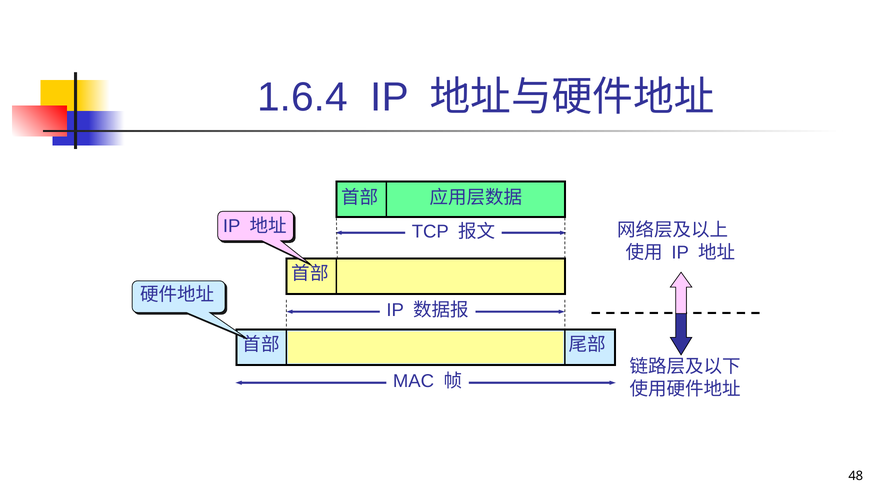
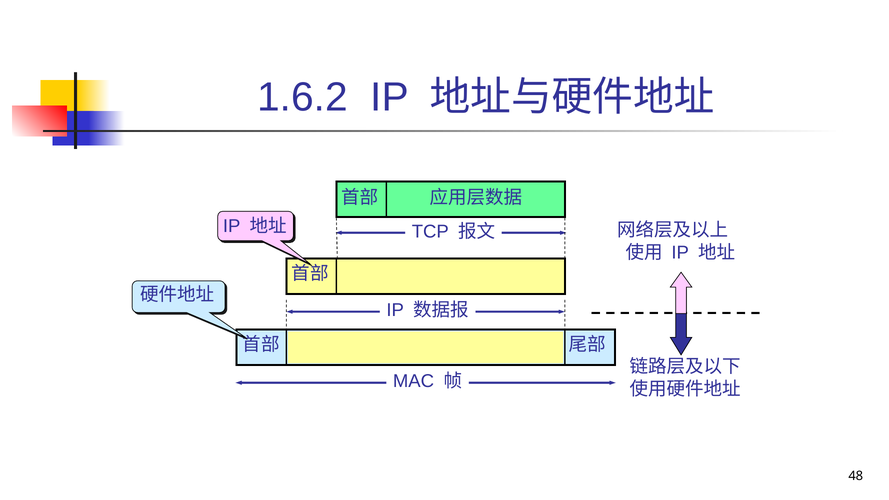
1.6.4: 1.6.4 -> 1.6.2
